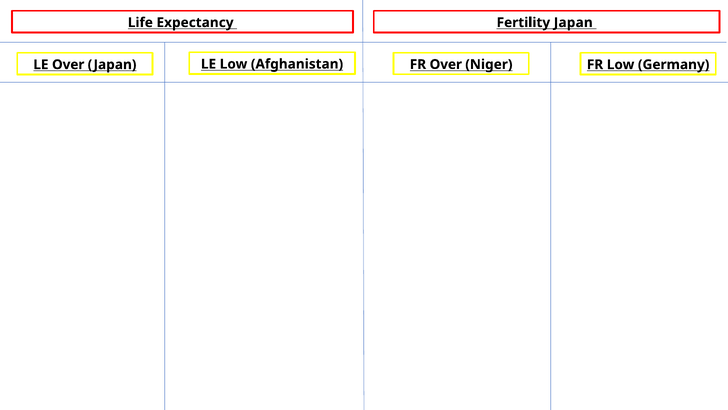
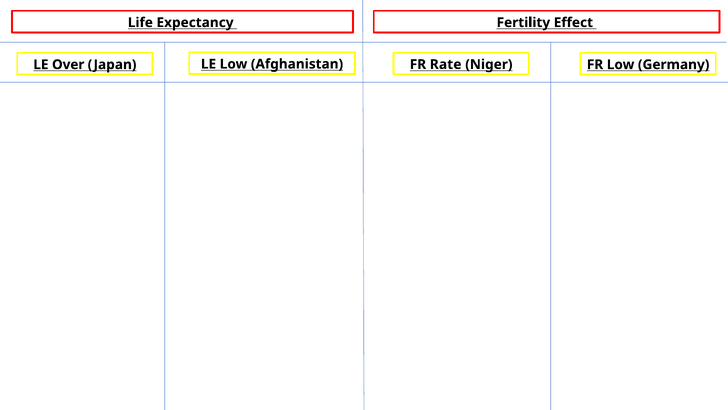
Fertility Japan: Japan -> Effect
FR Over: Over -> Rate
